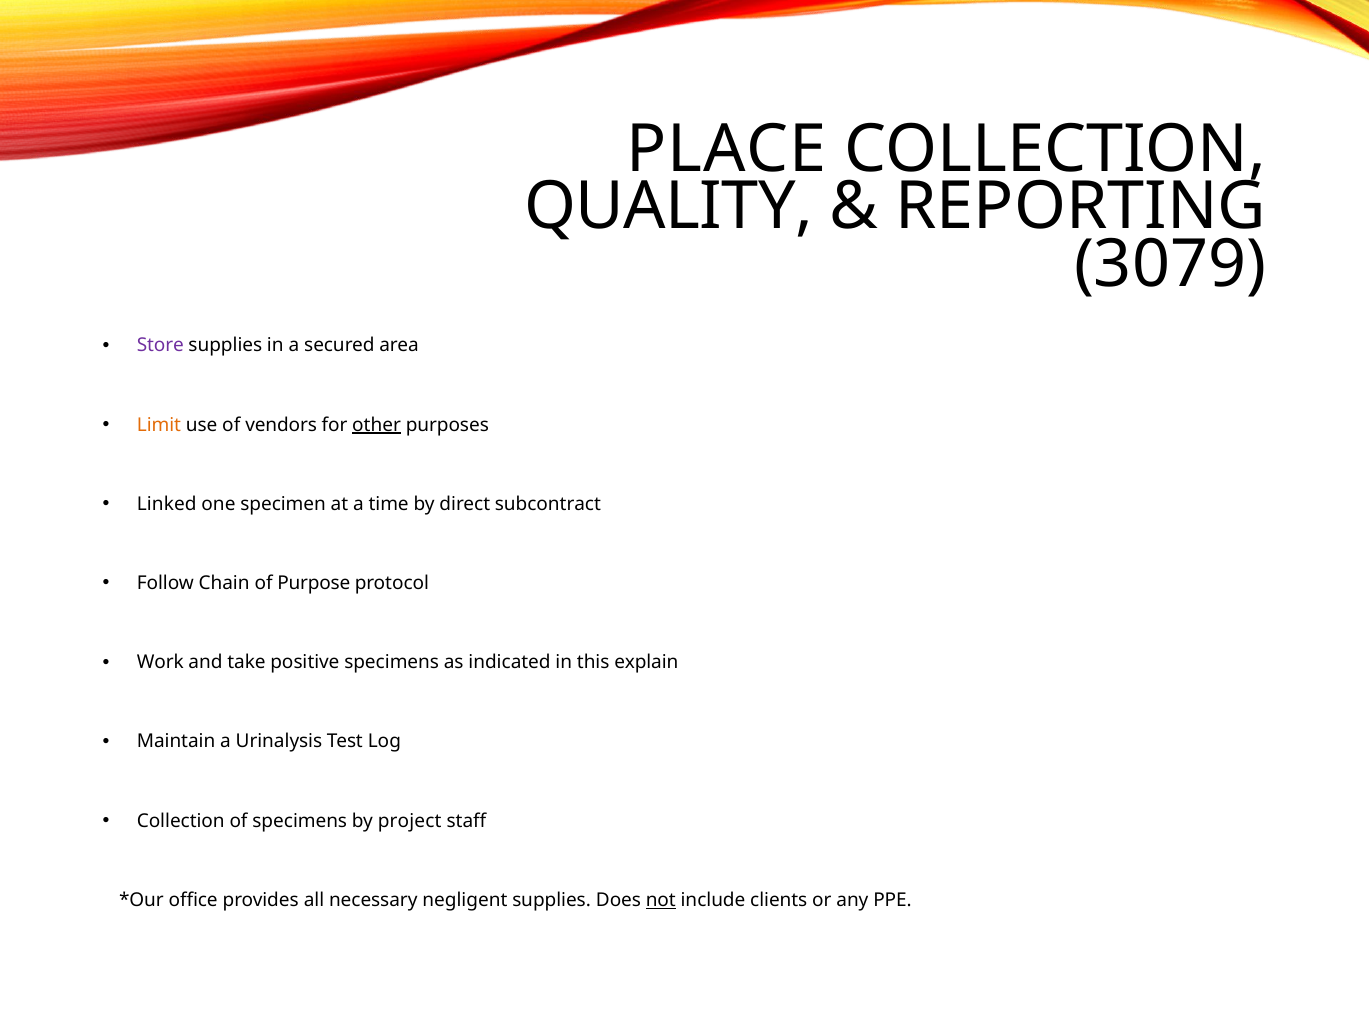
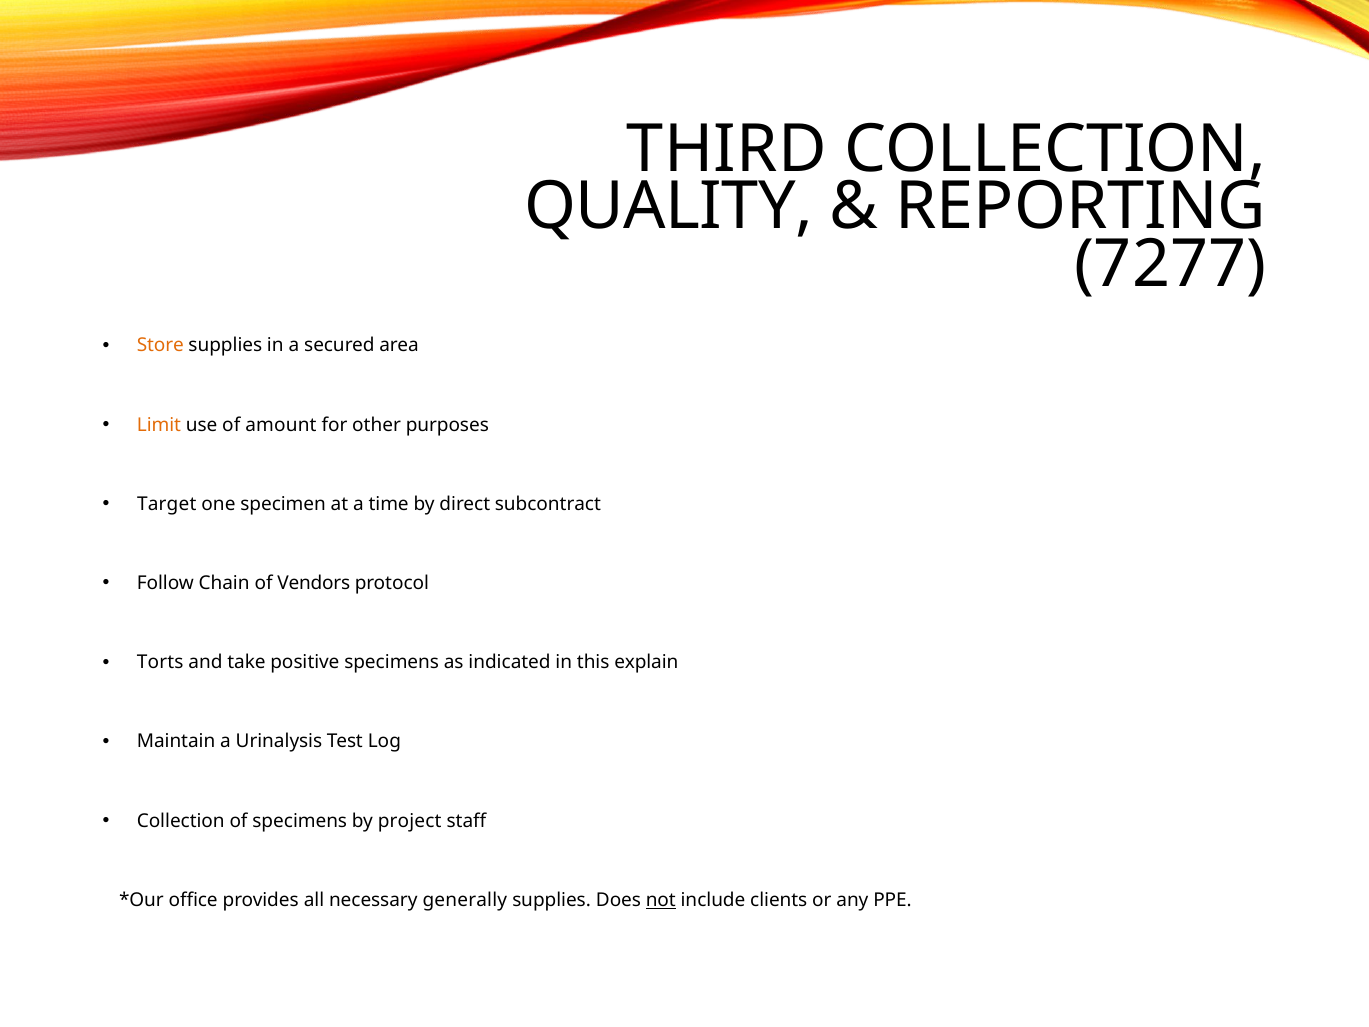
PLACE: PLACE -> THIRD
3079: 3079 -> 7277
Store colour: purple -> orange
vendors: vendors -> amount
other underline: present -> none
Linked: Linked -> Target
Purpose: Purpose -> Vendors
Work: Work -> Torts
negligent: negligent -> generally
